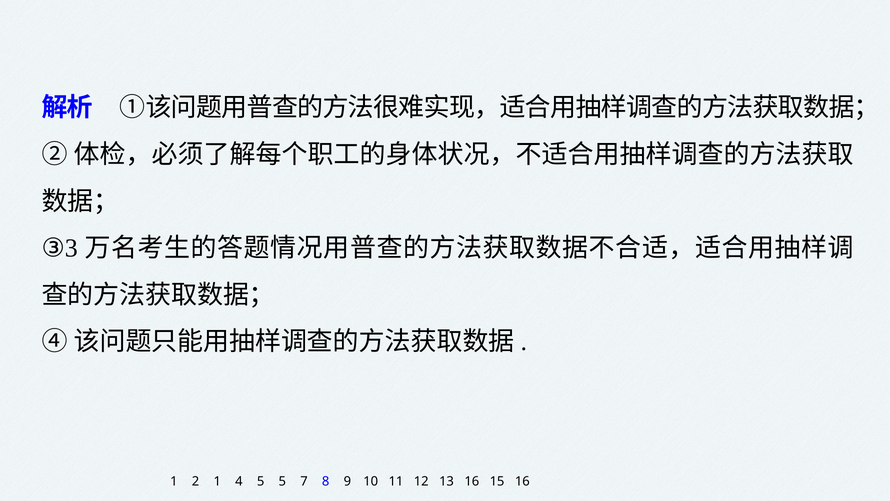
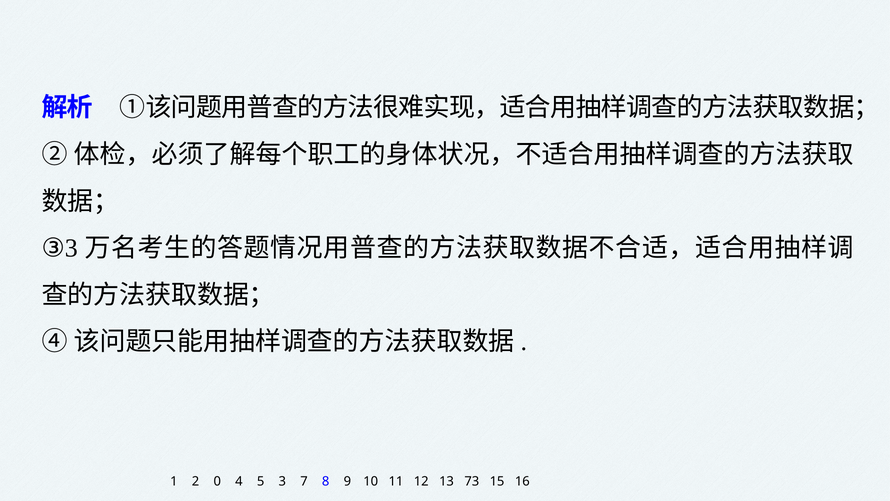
2 1: 1 -> 0
5 5: 5 -> 3
13 16: 16 -> 73
